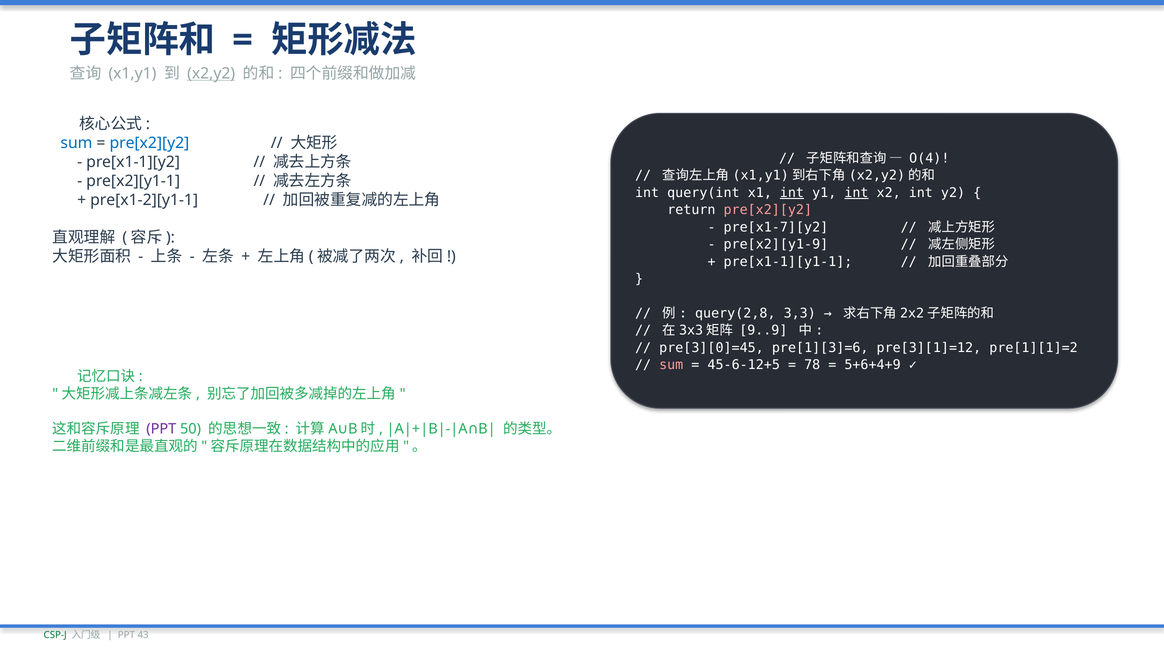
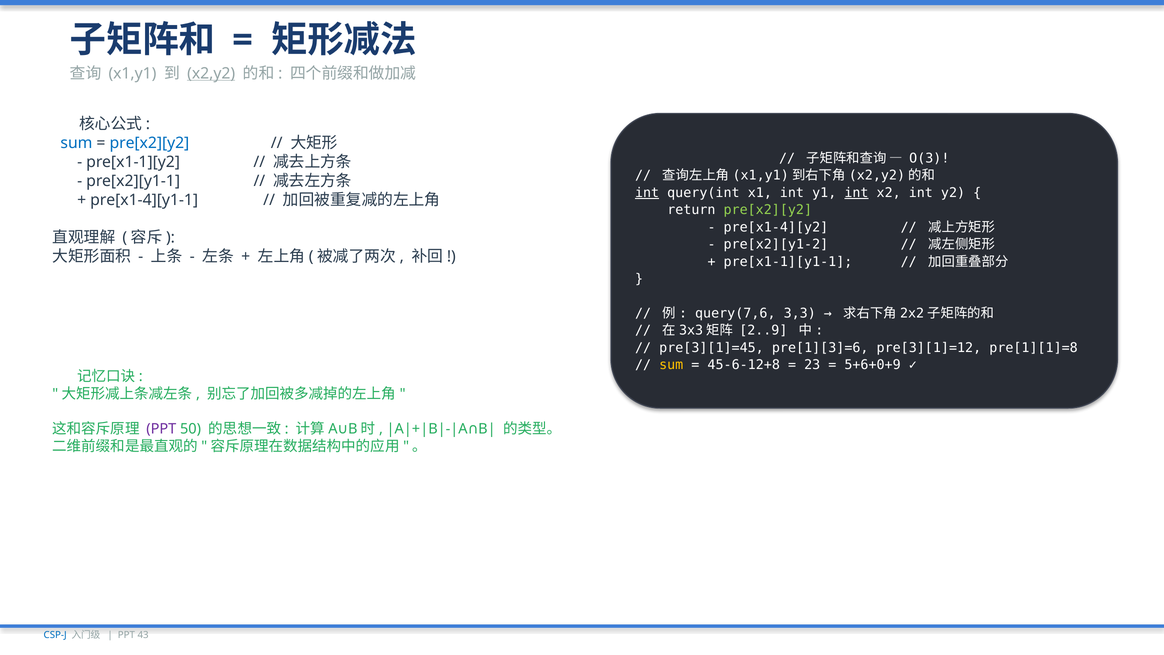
O(4: O(4 -> O(3
int at (647, 193) underline: none -> present
int at (792, 193) underline: present -> none
pre[x1-2][y1-1: pre[x1-2][y1-1 -> pre[x1-4][y1-1
pre[x2][y2 at (768, 210) colour: pink -> light green
pre[x1-7][y2: pre[x1-7][y2 -> pre[x1-4][y2
pre[x2][y1-9: pre[x2][y1-9 -> pre[x2][y1-2
query(2,8: query(2,8 -> query(7,6
9..9: 9..9 -> 2..9
pre[3][0]=45: pre[3][0]=45 -> pre[3][1]=45
pre[1][1]=2: pre[1][1]=2 -> pre[1][1]=8
sum at (671, 365) colour: pink -> yellow
45-6-12+5: 45-6-12+5 -> 45-6-12+8
78: 78 -> 23
5+6+4+9: 5+6+4+9 -> 5+6+0+9
CSP-J colour: green -> blue
